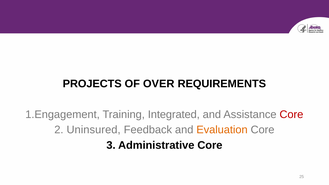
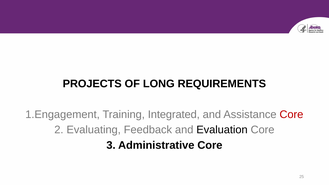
OVER: OVER -> LONG
Uninsured: Uninsured -> Evaluating
Evaluation colour: orange -> black
